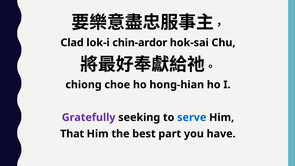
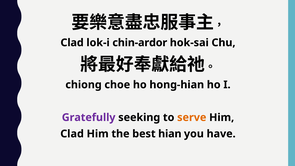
serve colour: blue -> orange
That at (72, 134): That -> Clad
part: part -> hian
